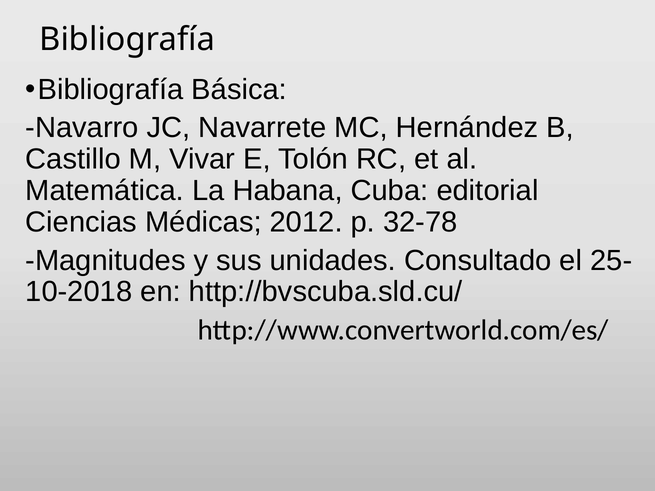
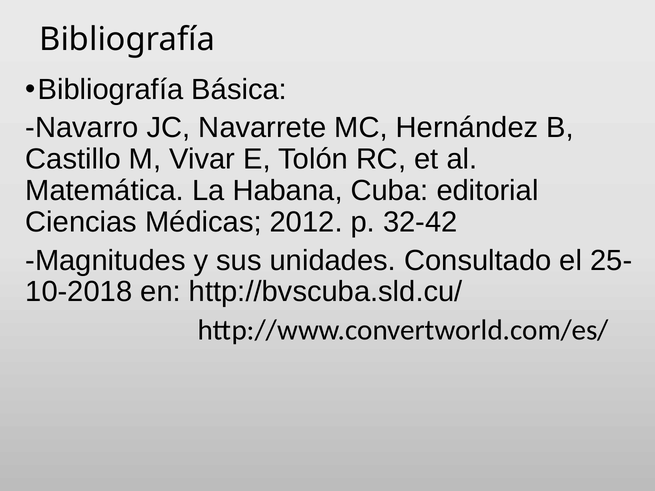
32-78: 32-78 -> 32-42
